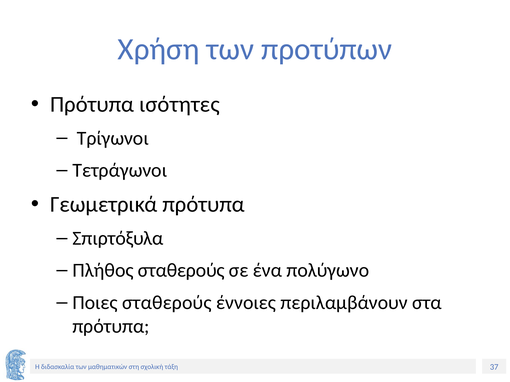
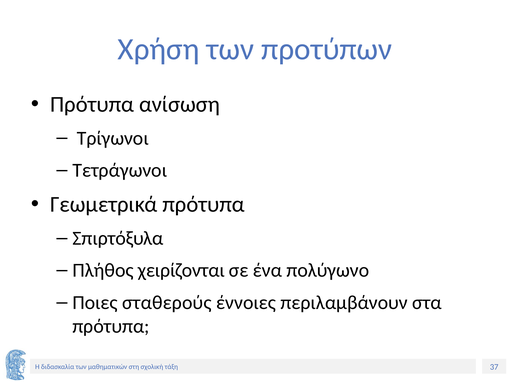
ισότητες: ισότητες -> ανίσωση
Πλήθος σταθερούς: σταθερούς -> χειρίζονται
